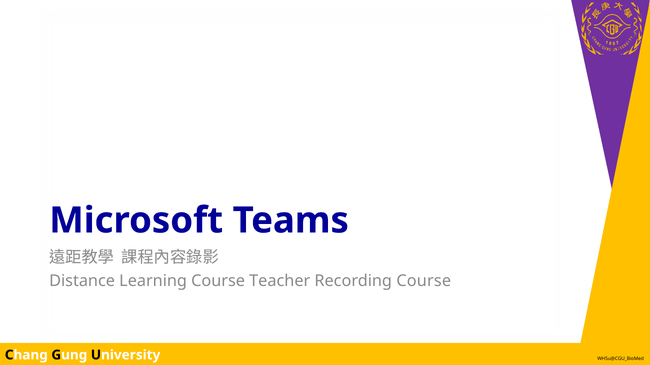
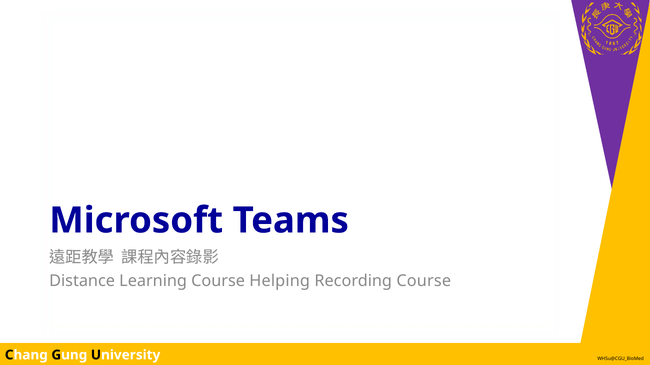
Teacher: Teacher -> Helping
